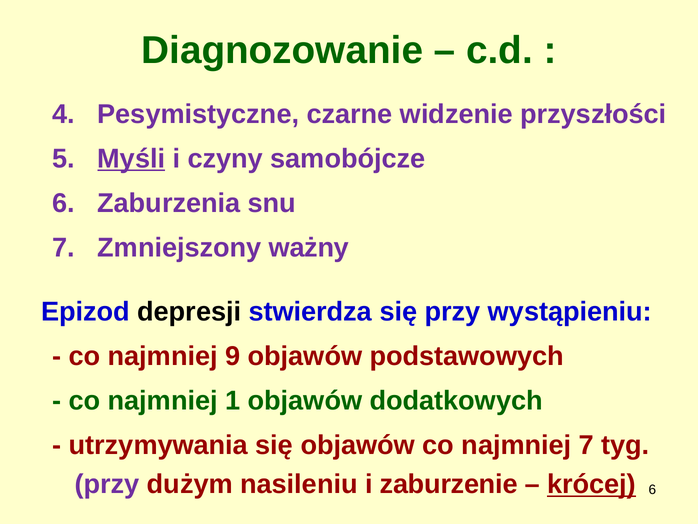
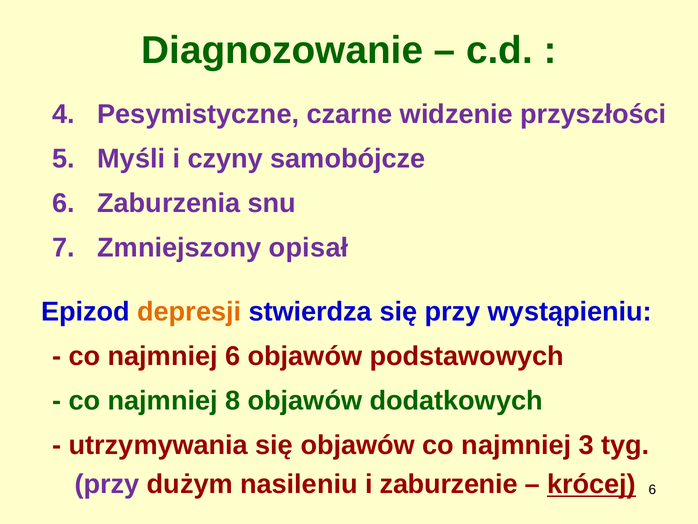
Myśli underline: present -> none
ważny: ważny -> opisał
depresji colour: black -> orange
najmniej 9: 9 -> 6
1: 1 -> 8
najmniej 7: 7 -> 3
